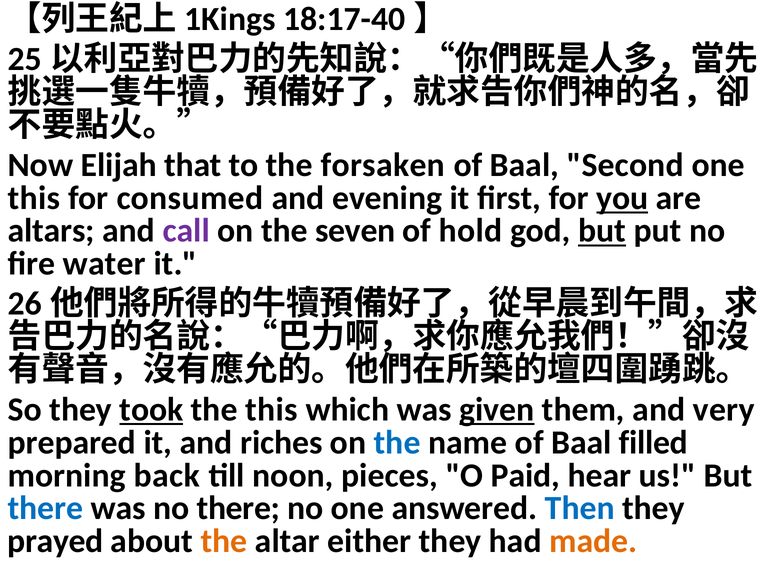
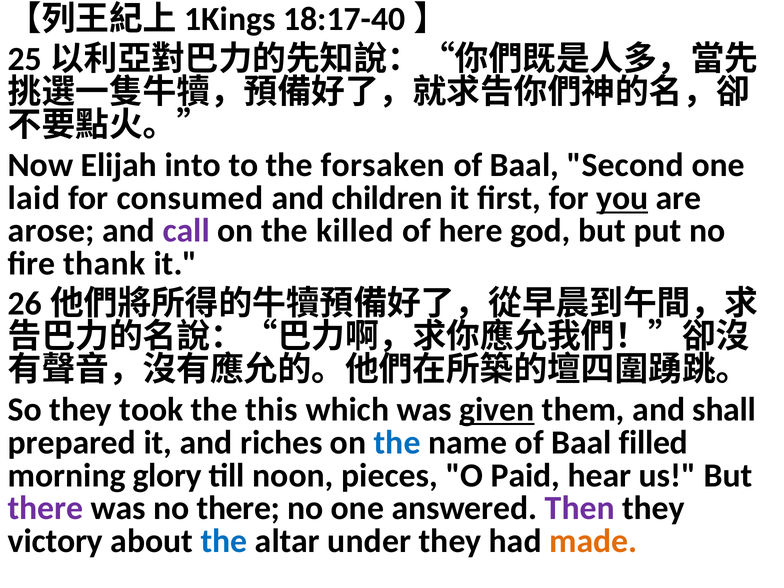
that: that -> into
this at (34, 198): this -> laid
evening: evening -> children
altars: altars -> arose
seven: seven -> killed
hold: hold -> here
but at (602, 231) underline: present -> none
water: water -> thank
took underline: present -> none
very: very -> shall
back: back -> glory
there at (46, 508) colour: blue -> purple
Then colour: blue -> purple
prayed: prayed -> victory
the at (224, 541) colour: orange -> blue
either: either -> under
